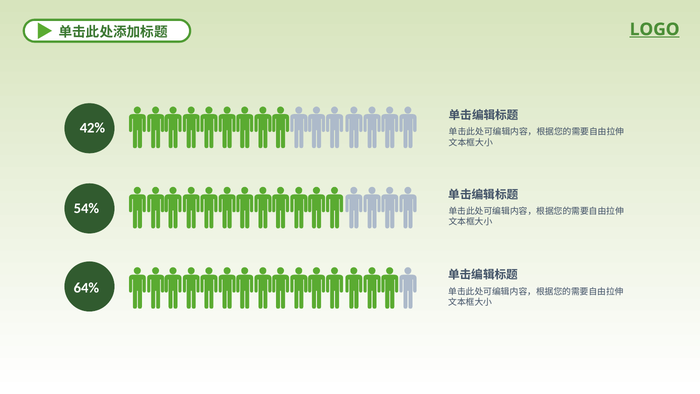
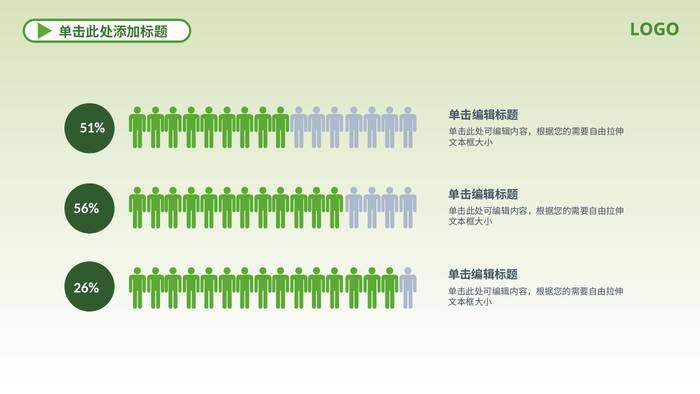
LOGO underline: present -> none
42%: 42% -> 51%
54%: 54% -> 56%
64%: 64% -> 26%
